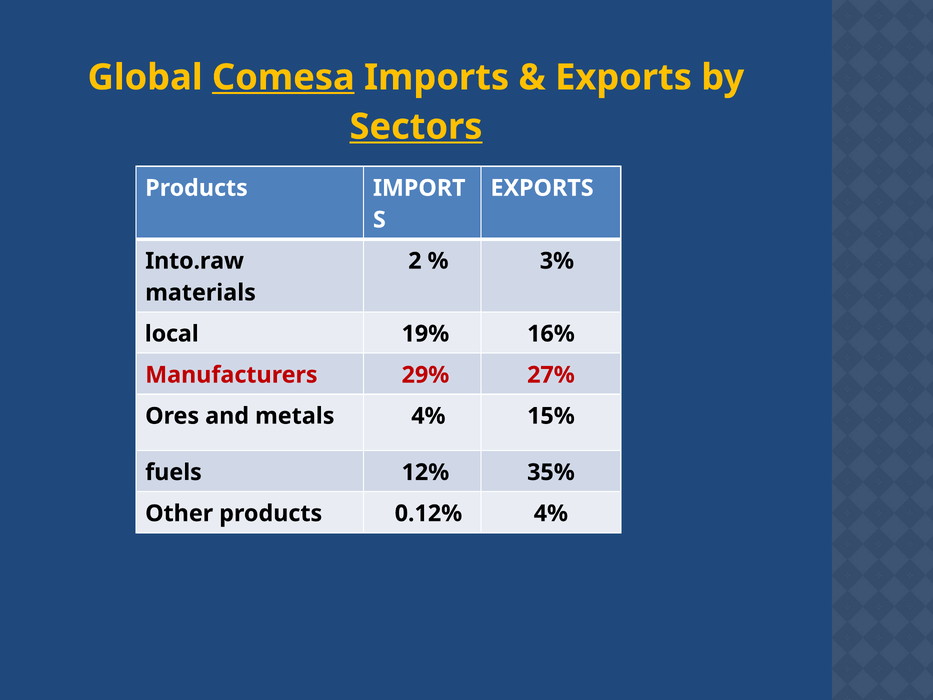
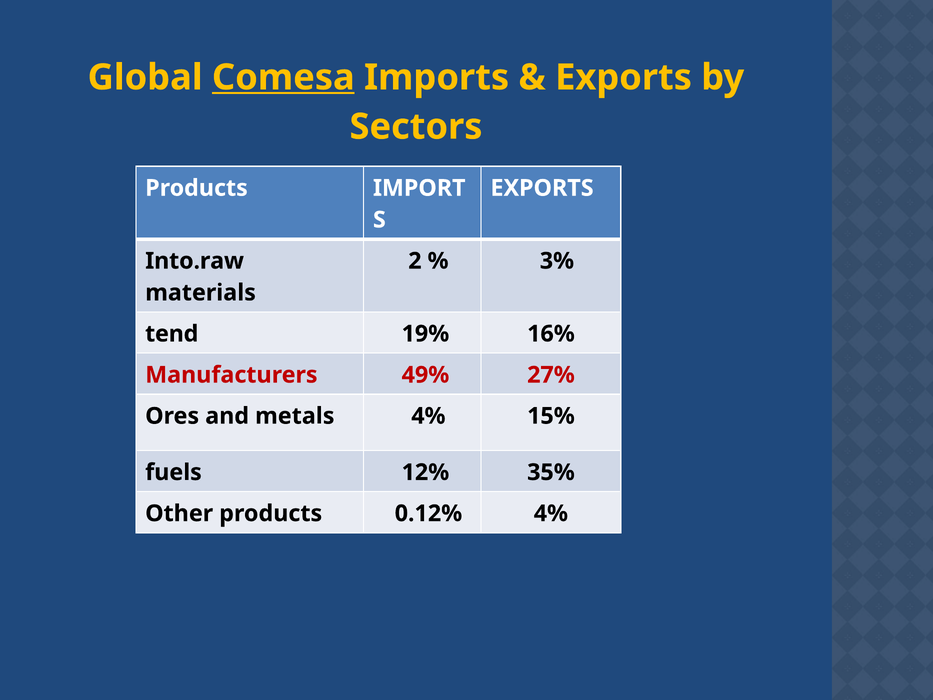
Sectors underline: present -> none
local: local -> tend
29%: 29% -> 49%
